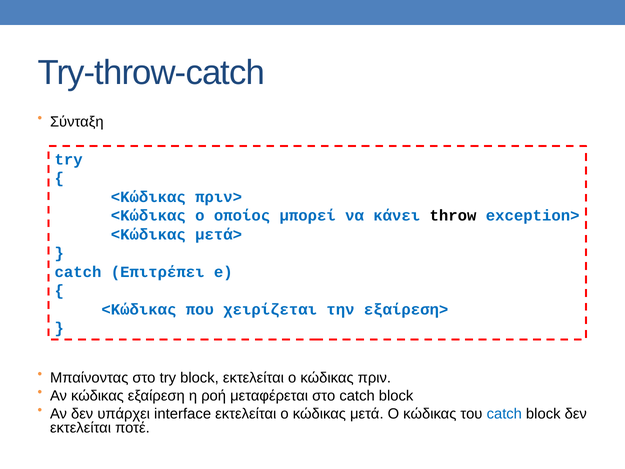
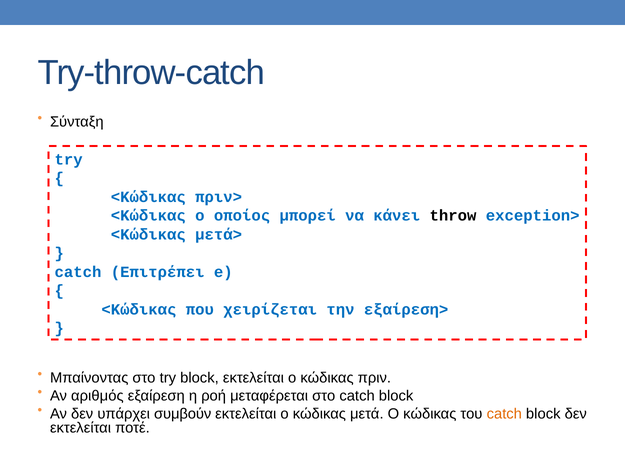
Αν κώδικας: κώδικας -> αριθμός
interface: interface -> συμβούν
catch at (504, 414) colour: blue -> orange
